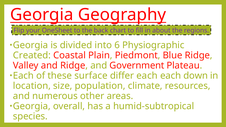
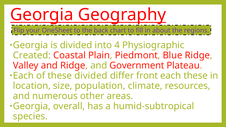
6: 6 -> 4
these surface: surface -> divided
differ each: each -> front
each down: down -> these
